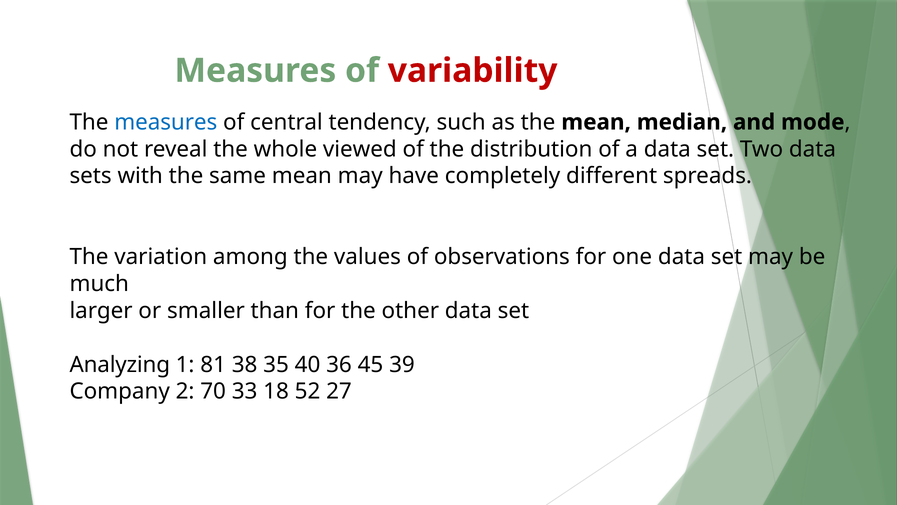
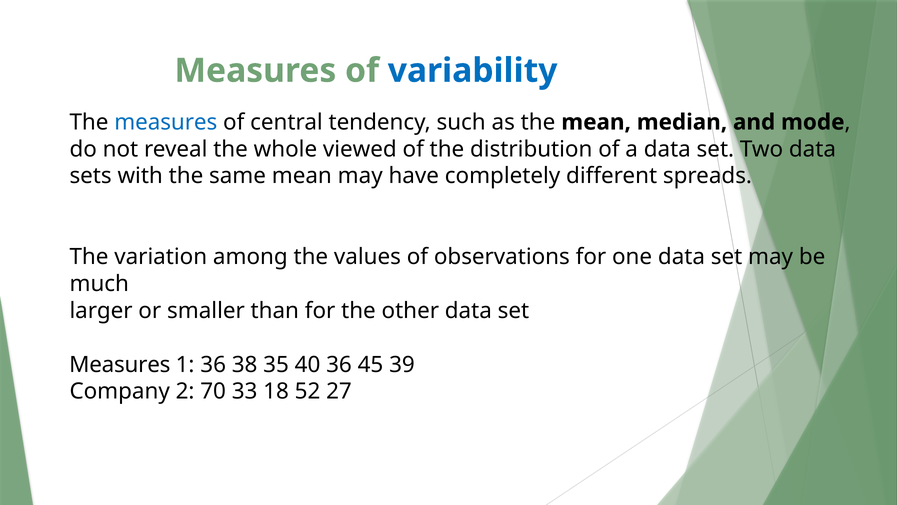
variability colour: red -> blue
Analyzing at (120, 364): Analyzing -> Measures
1 81: 81 -> 36
